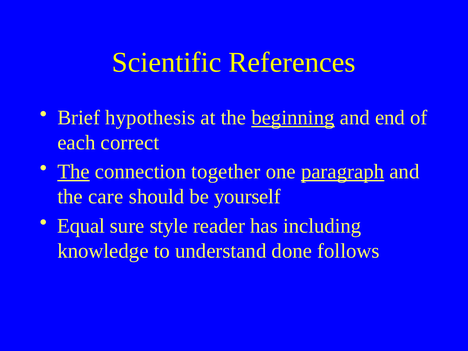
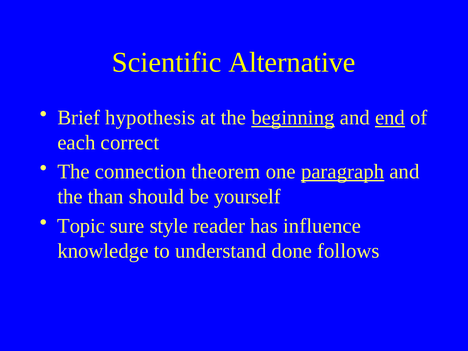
References: References -> Alternative
end underline: none -> present
The at (73, 172) underline: present -> none
together: together -> theorem
care: care -> than
Equal: Equal -> Topic
including: including -> influence
